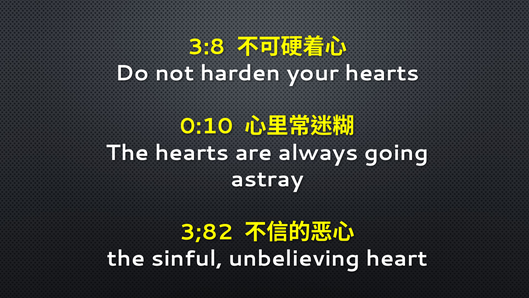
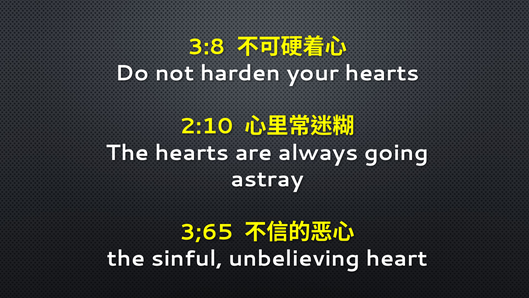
0:10: 0:10 -> 2:10
3;82: 3;82 -> 3;65
